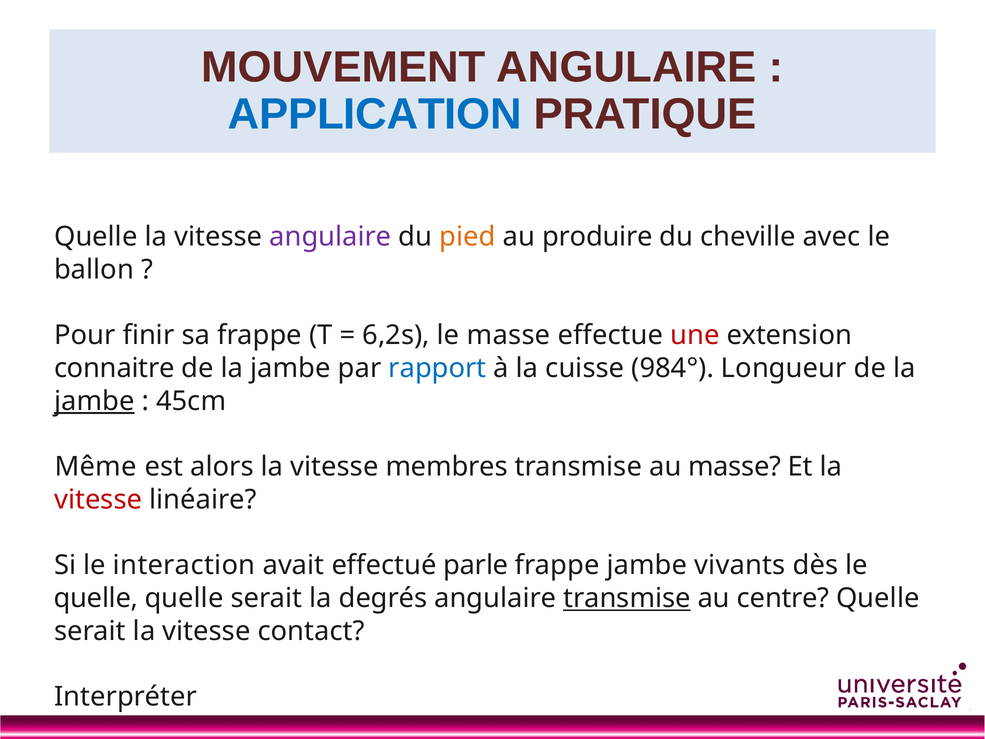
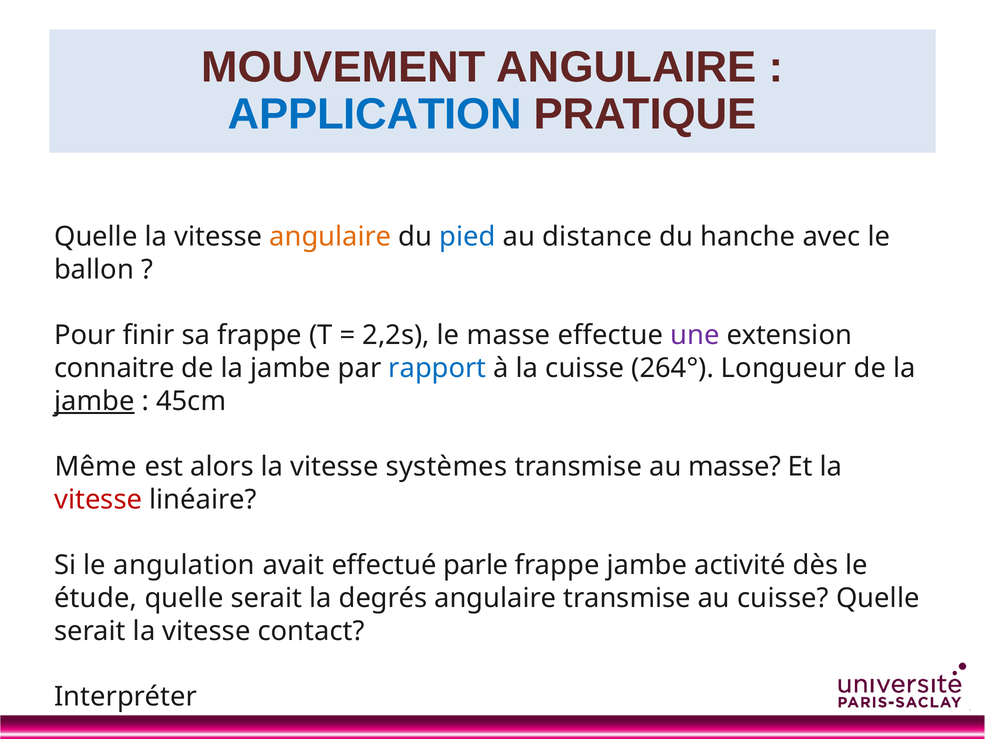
angulaire at (330, 237) colour: purple -> orange
pied colour: orange -> blue
produire: produire -> distance
cheville: cheville -> hanche
6,2s: 6,2s -> 2,2s
une colour: red -> purple
984°: 984° -> 264°
membres: membres -> systèmes
interaction: interaction -> angulation
vivants: vivants -> activité
quelle at (96, 598): quelle -> étude
transmise at (627, 598) underline: present -> none
au centre: centre -> cuisse
